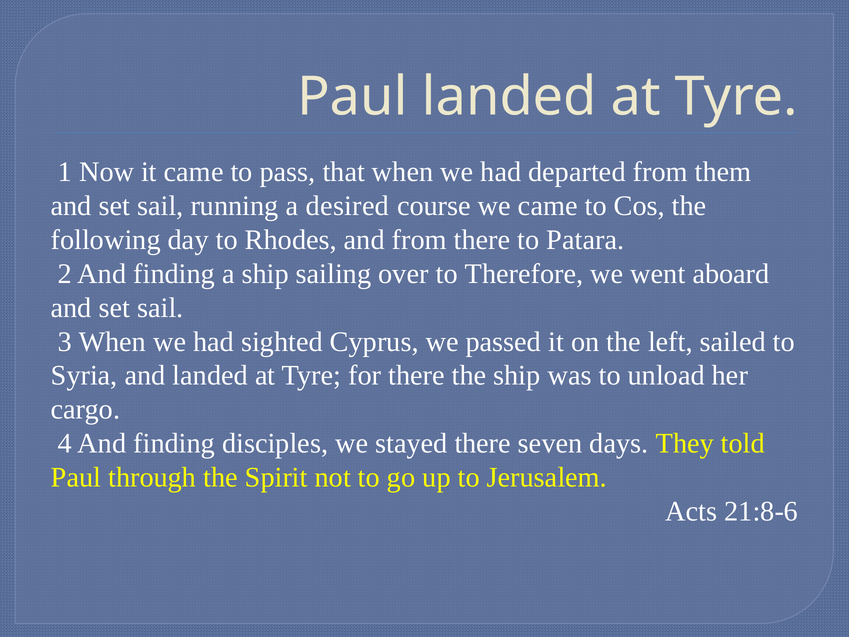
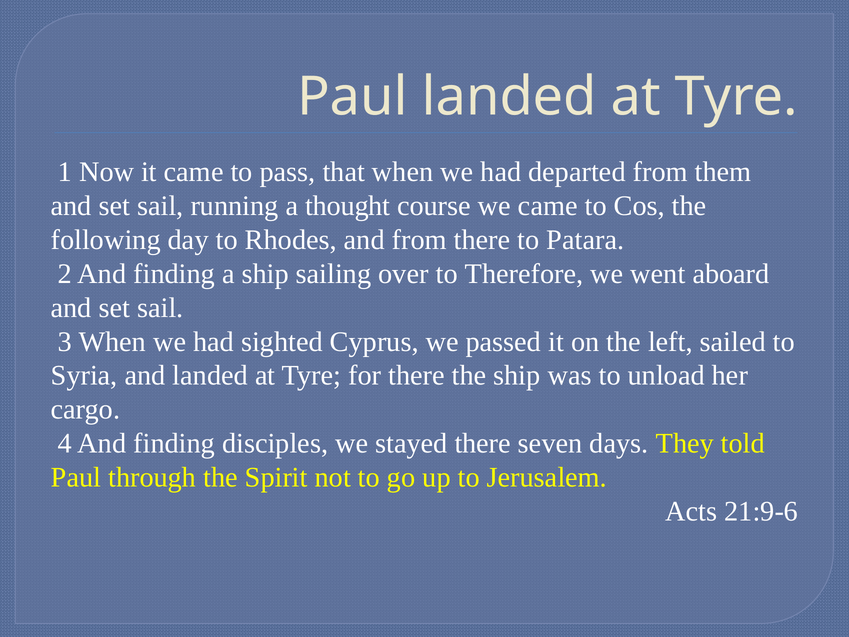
desired: desired -> thought
21:8-6: 21:8-6 -> 21:9-6
